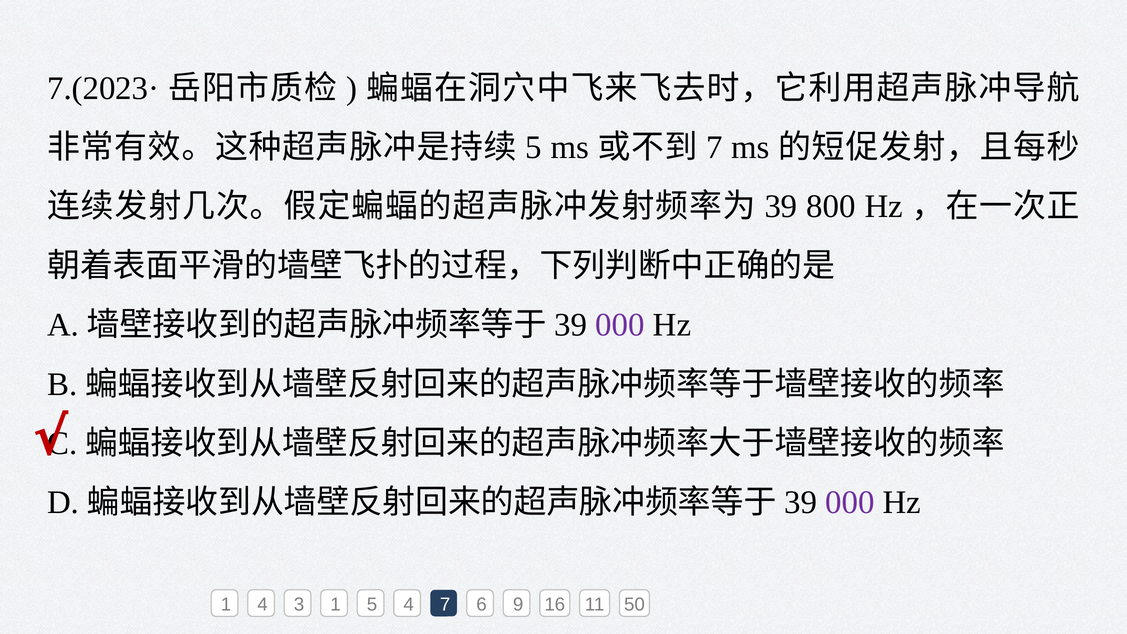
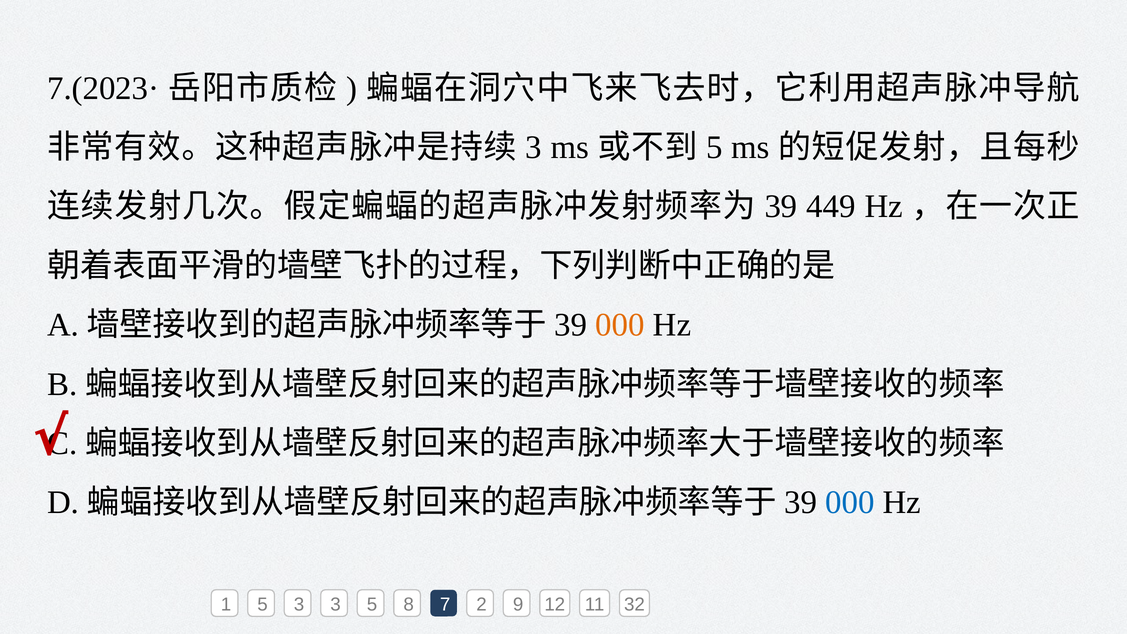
5 at (534, 147): 5 -> 3
7 at (714, 147): 7 -> 5
800: 800 -> 449
000 at (620, 325) colour: purple -> orange
000 at (850, 503) colour: purple -> blue
1 4: 4 -> 5
3 1: 1 -> 3
5 4: 4 -> 8
6: 6 -> 2
16: 16 -> 12
50: 50 -> 32
